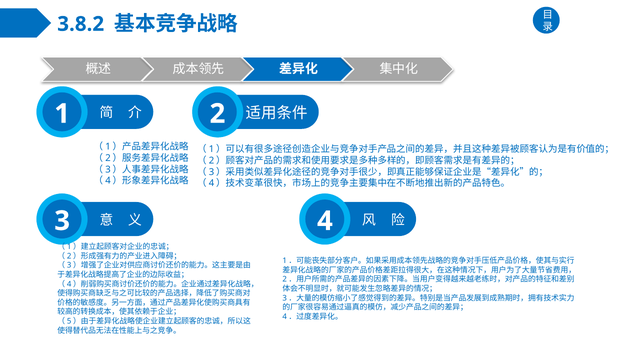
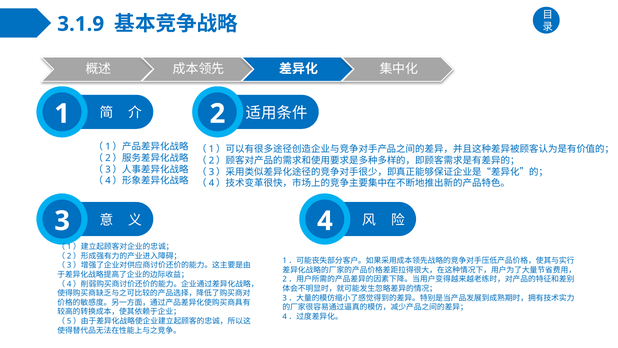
3.8.2: 3.8.2 -> 3.1.9
